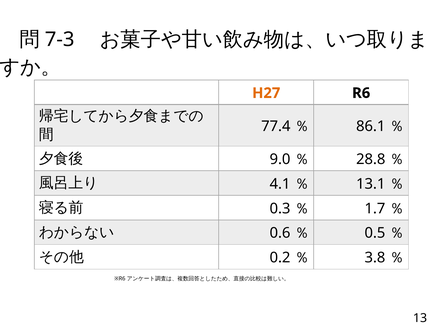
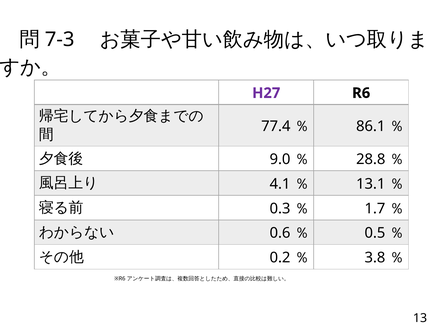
H27 colour: orange -> purple
